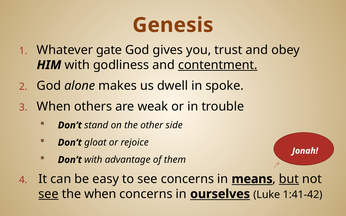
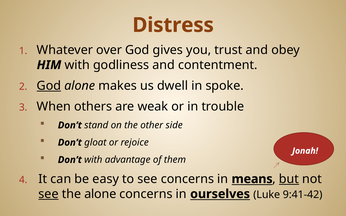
Genesis: Genesis -> Distress
gate: gate -> over
contentment underline: present -> none
God at (49, 86) underline: none -> present
the when: when -> alone
1:41-42: 1:41-42 -> 9:41-42
